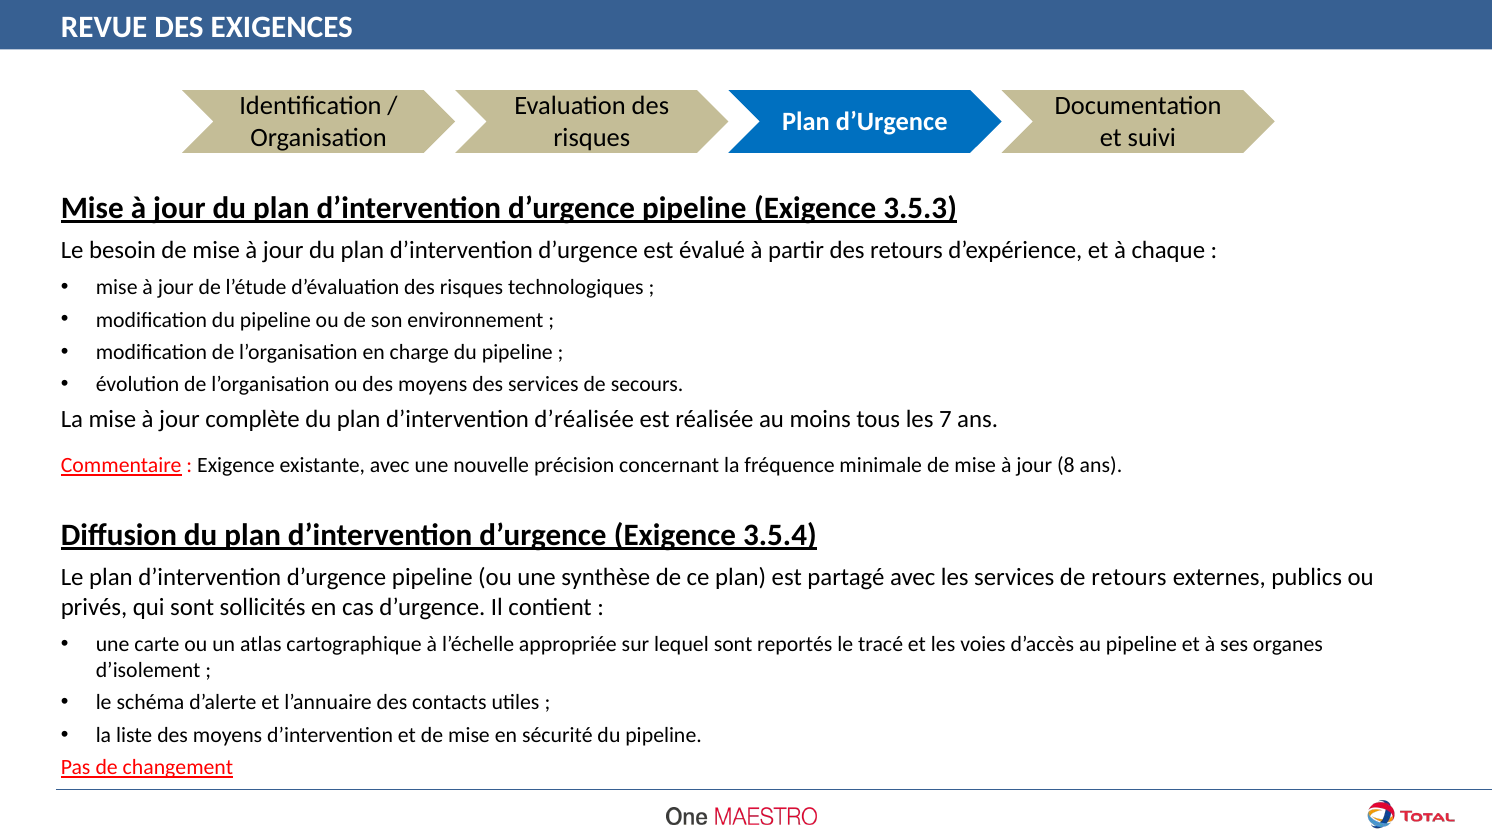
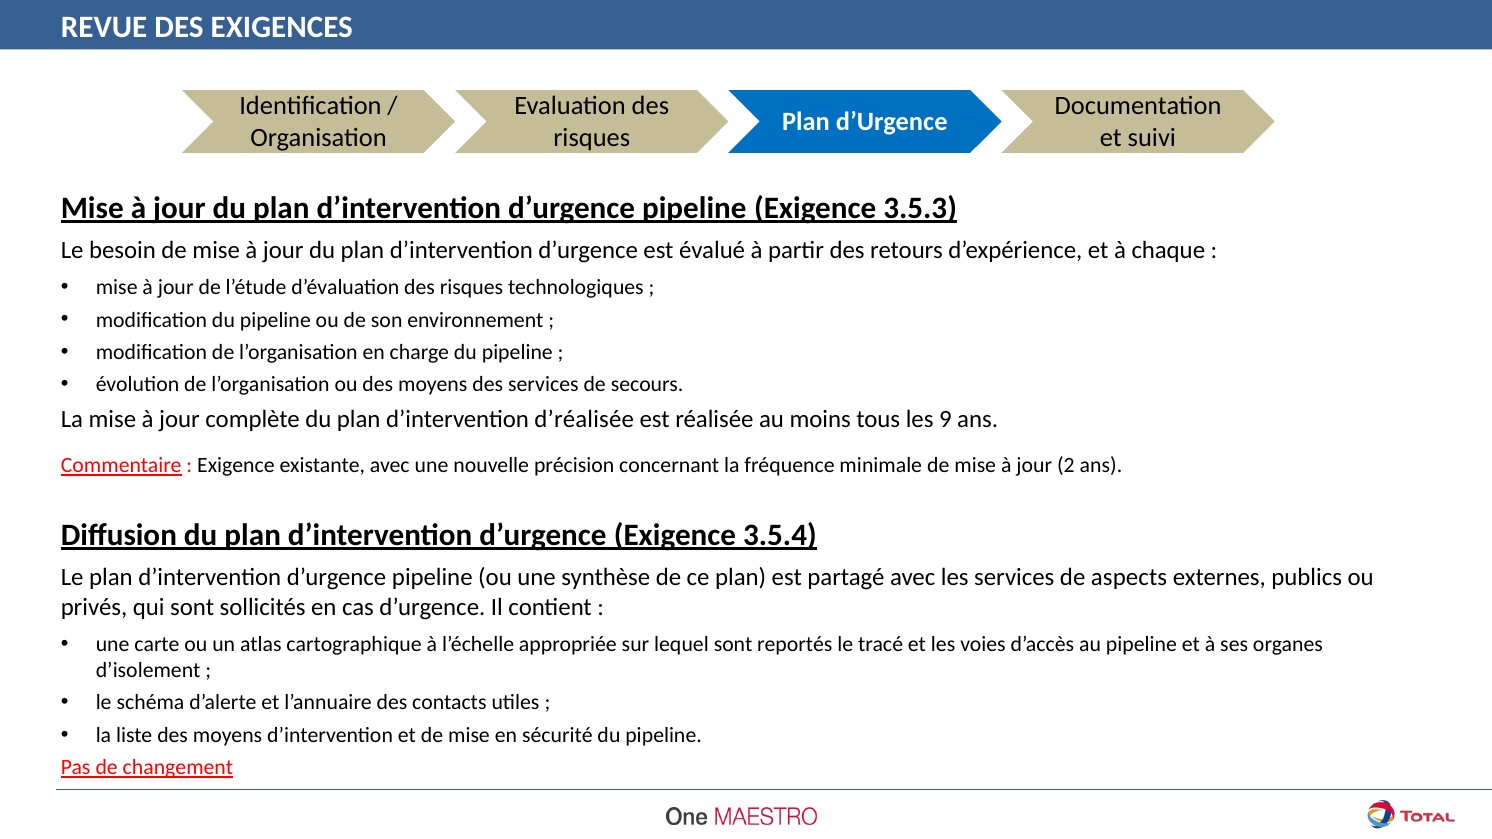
7: 7 -> 9
jour 8: 8 -> 2
de retours: retours -> aspects
